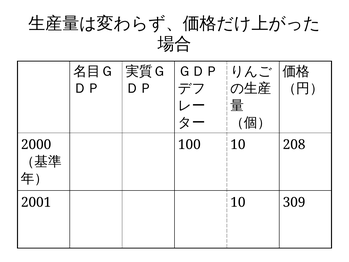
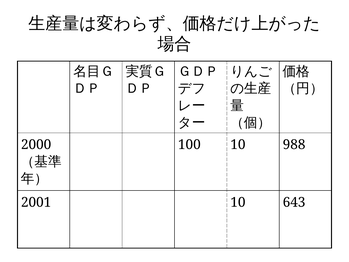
208: 208 -> 988
309: 309 -> 643
